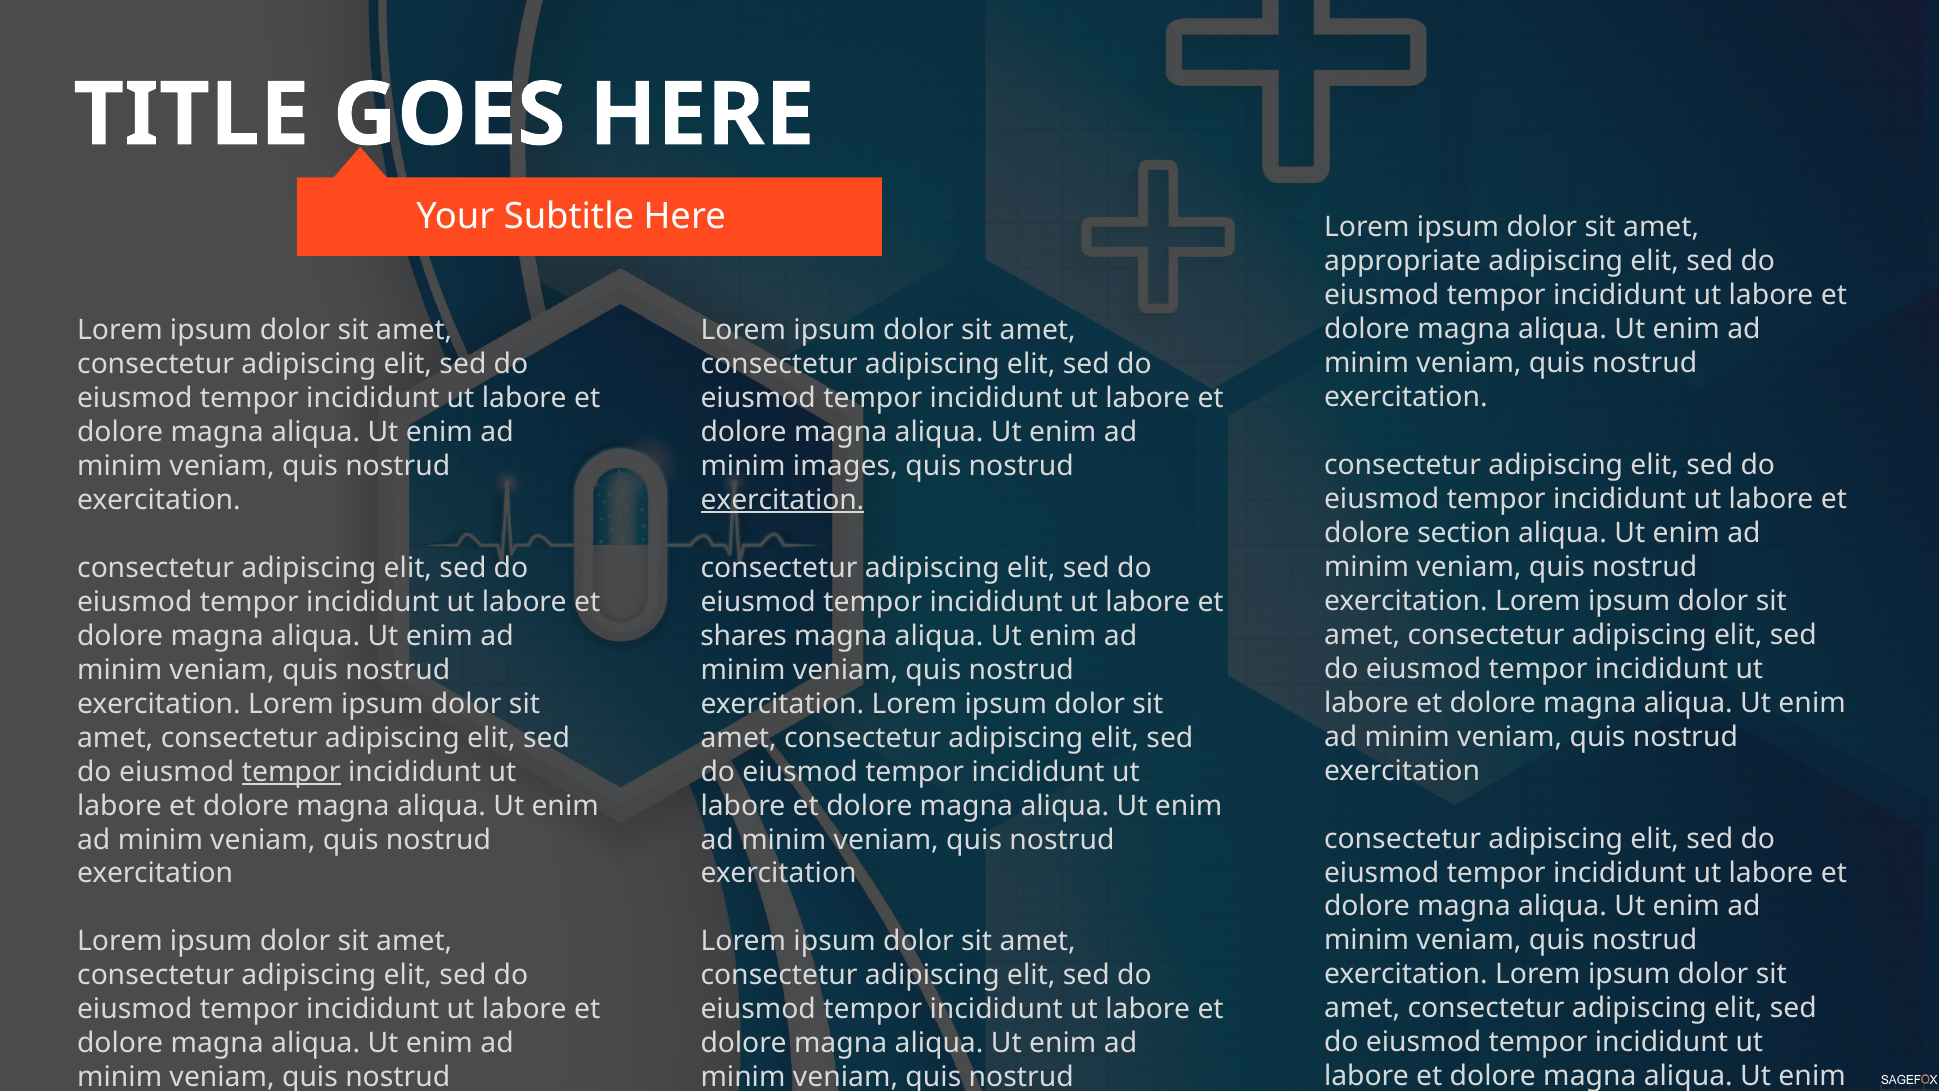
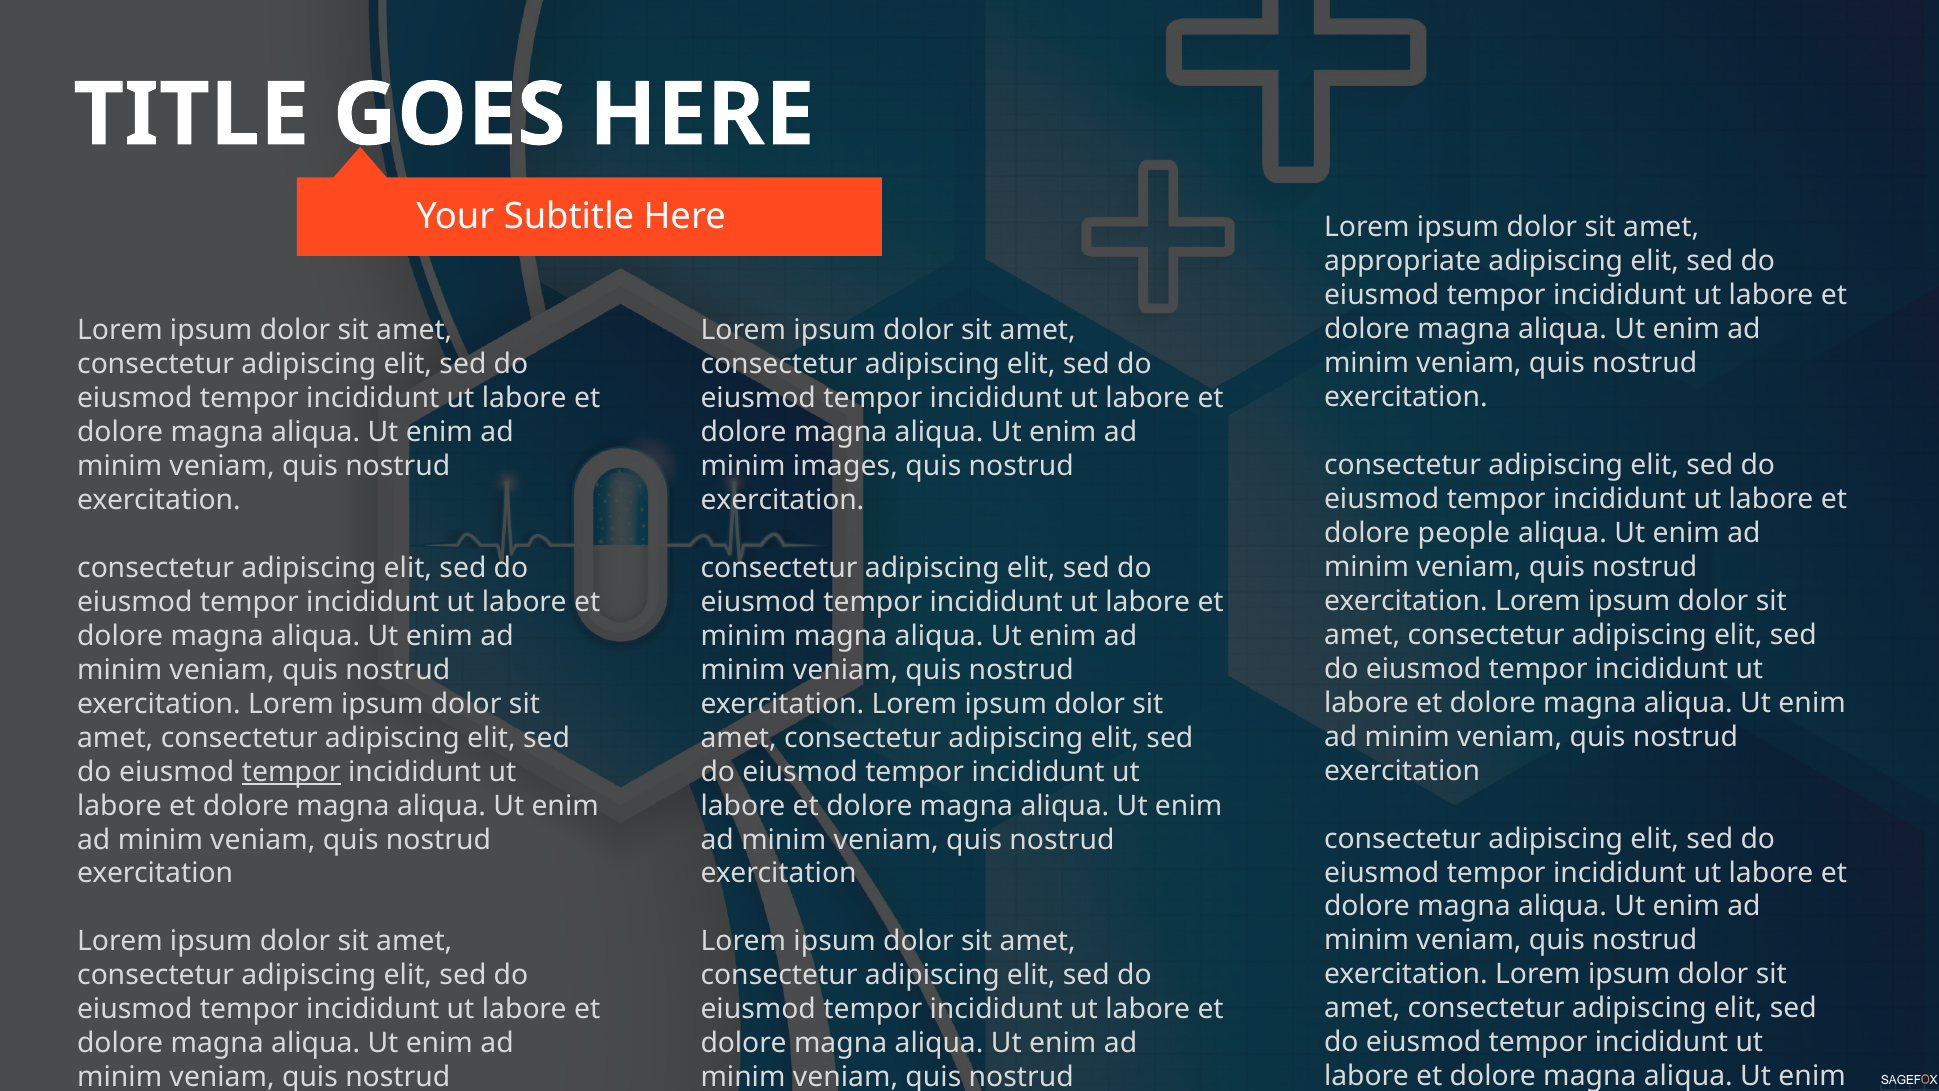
exercitation at (782, 500) underline: present -> none
section: section -> people
shares at (744, 636): shares -> minim
